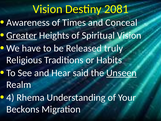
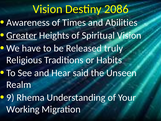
2081: 2081 -> 2086
Conceal: Conceal -> Abilities
Unseen underline: present -> none
4: 4 -> 9
Beckons: Beckons -> Working
